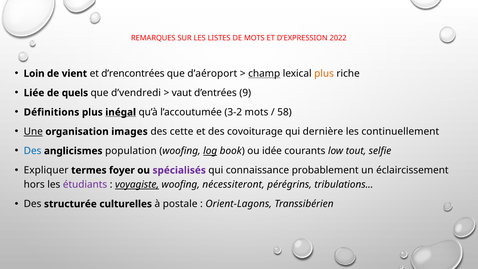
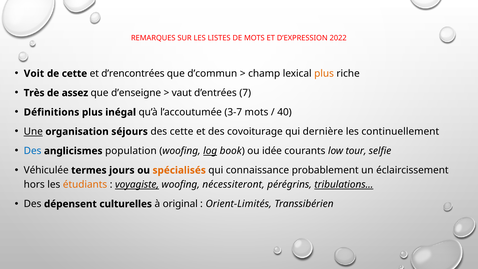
Loin: Loin -> Voit
de vient: vient -> cette
d’aéroport: d’aéroport -> d’commun
champ underline: present -> none
Liée: Liée -> Très
quels: quels -> assez
d’vendredi: d’vendredi -> d’enseigne
9: 9 -> 7
inégal underline: present -> none
3-2: 3-2 -> 3-7
58: 58 -> 40
images: images -> séjours
tout: tout -> tour
Expliquer: Expliquer -> Véhiculée
foyer: foyer -> jours
spécialisés colour: purple -> orange
étudiants colour: purple -> orange
tribulations underline: none -> present
structurée: structurée -> dépensent
postale: postale -> original
Orient-Lagons: Orient-Lagons -> Orient-Limités
